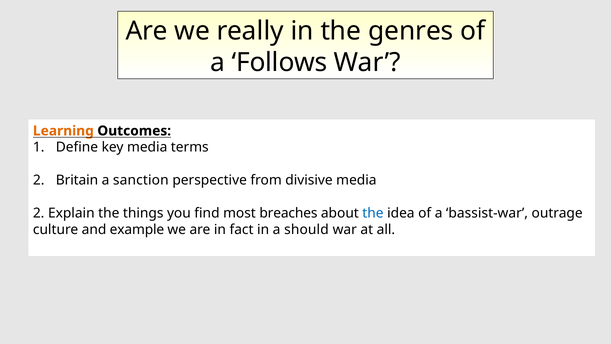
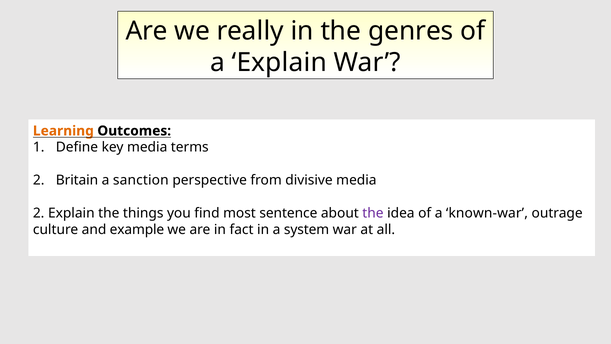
a Follows: Follows -> Explain
breaches: breaches -> sentence
the at (373, 213) colour: blue -> purple
bassist-war: bassist-war -> known-war
should: should -> system
